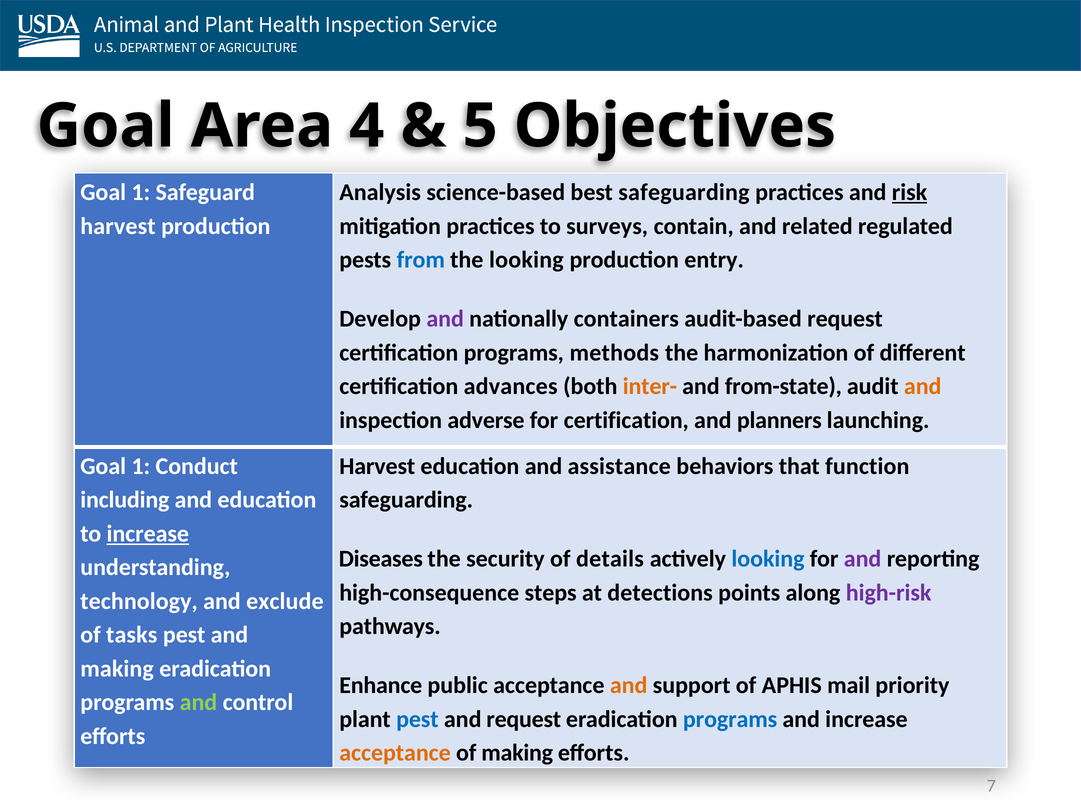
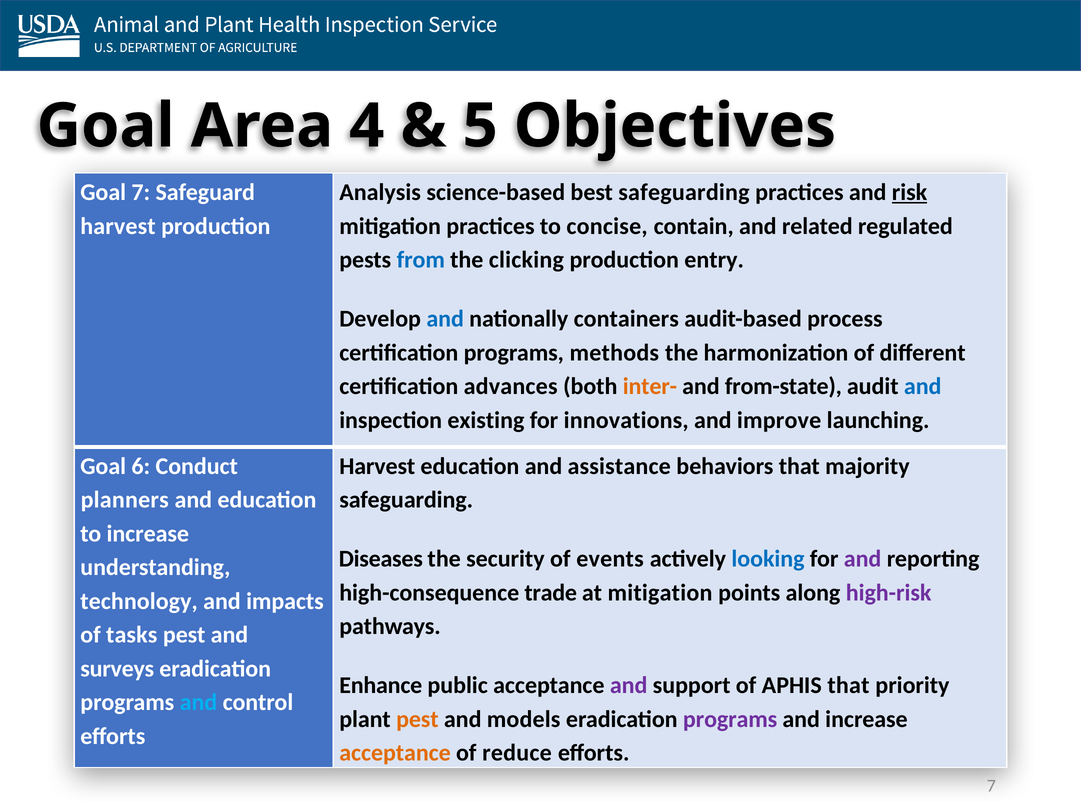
1 at (141, 192): 1 -> 7
surveys: surveys -> concise
the looking: looking -> clicking
and at (445, 319) colour: purple -> blue
audit-based request: request -> process
and at (923, 386) colour: orange -> blue
adverse: adverse -> existing
for certification: certification -> innovations
planners: planners -> improve
1 at (141, 466): 1 -> 6
function: function -> majority
including: including -> planners
increase at (148, 534) underline: present -> none
details: details -> events
steps: steps -> trade
at detections: detections -> mitigation
exclude: exclude -> impacts
making at (117, 669): making -> surveys
and at (629, 685) colour: orange -> purple
APHIS mail: mail -> that
and at (198, 702) colour: light green -> light blue
pest at (417, 719) colour: blue -> orange
and request: request -> models
programs at (730, 719) colour: blue -> purple
of making: making -> reduce
